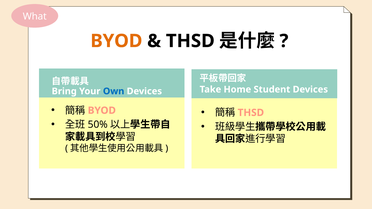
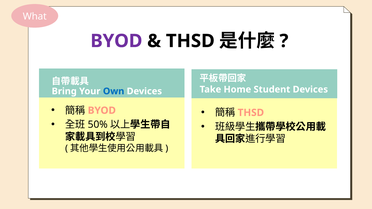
BYOD at (116, 41) colour: orange -> purple
